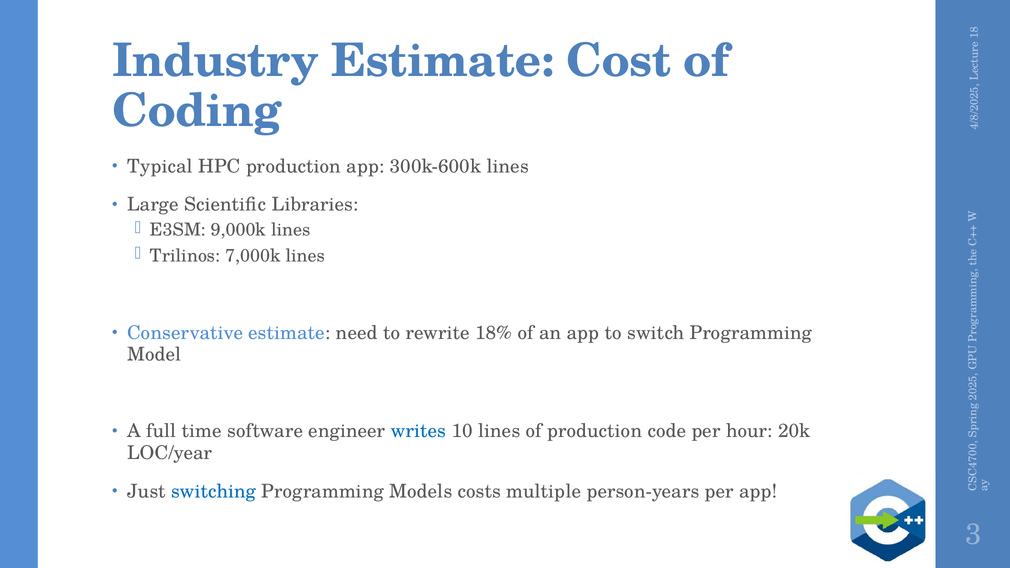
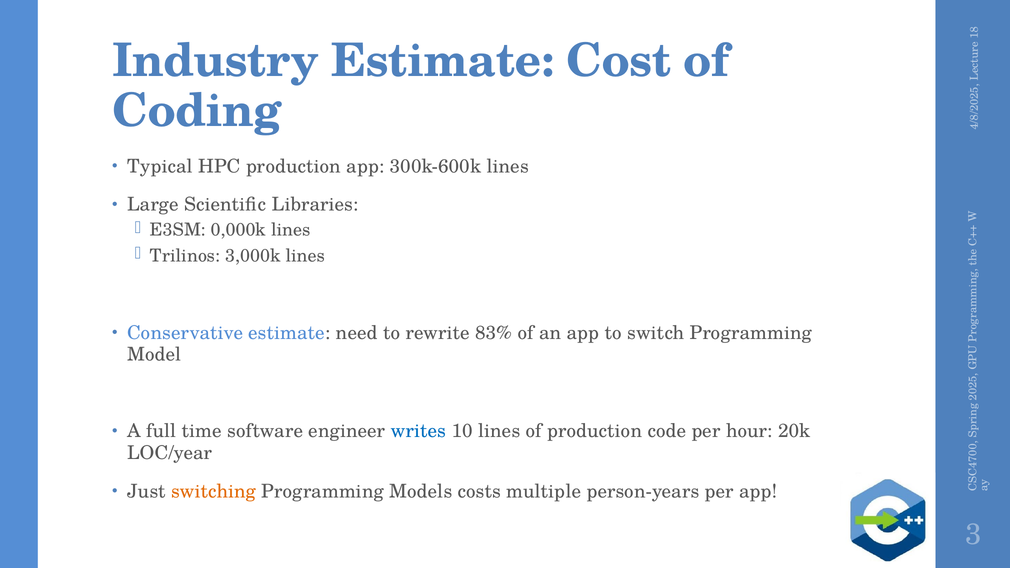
9,000k: 9,000k -> 0,000k
7,000k: 7,000k -> 3,000k
18%: 18% -> 83%
switching colour: blue -> orange
